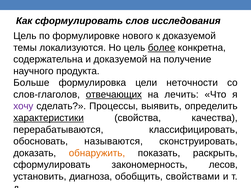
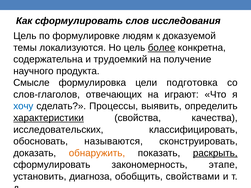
нового: нового -> людям
и доказуемой: доказуемой -> трудоемкий
Больше: Больше -> Смысле
неточности: неточности -> подготовка
отвечающих underline: present -> none
лечить: лечить -> играют
хочу colour: purple -> blue
перерабатываются: перерабатываются -> исследовательских
раскрыть underline: none -> present
лесов: лесов -> этапе
